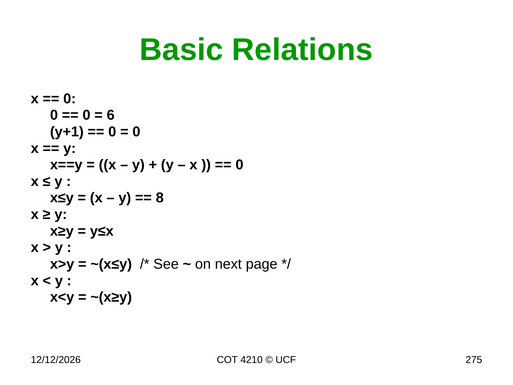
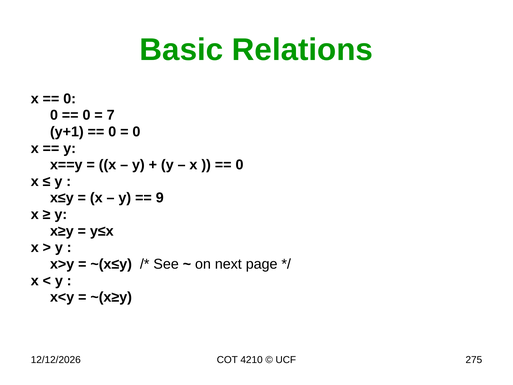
6: 6 -> 7
8: 8 -> 9
